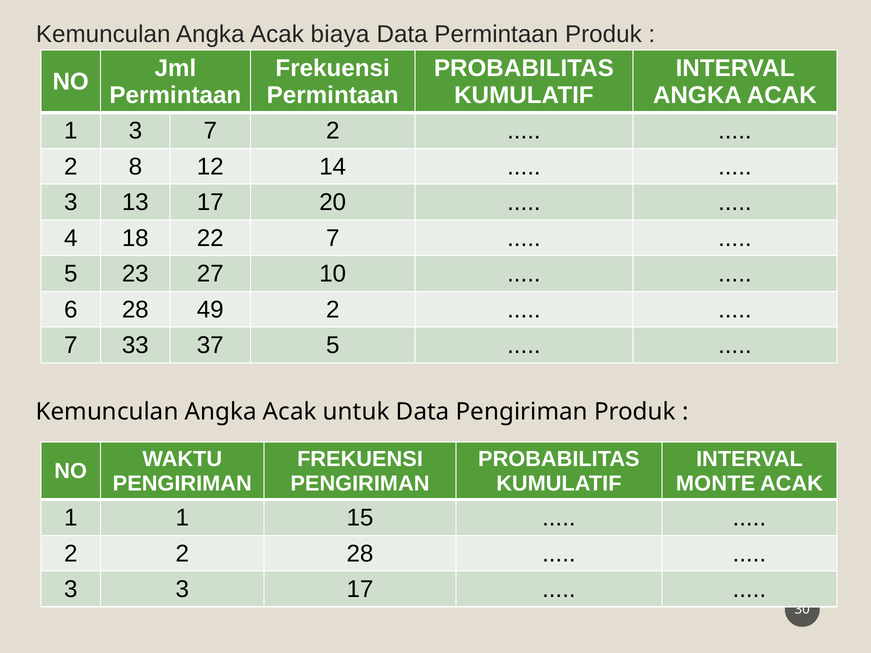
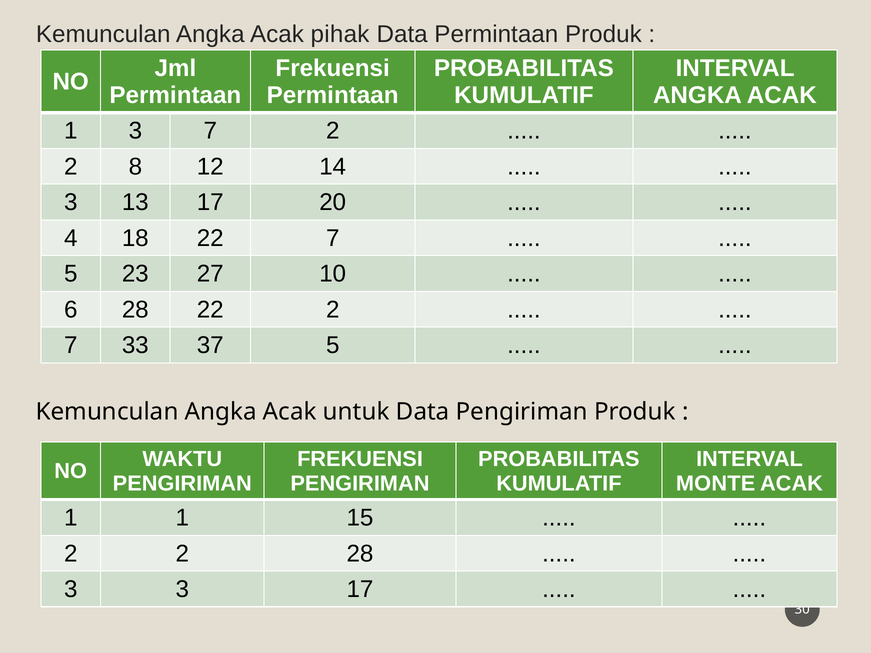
biaya: biaya -> pihak
28 49: 49 -> 22
